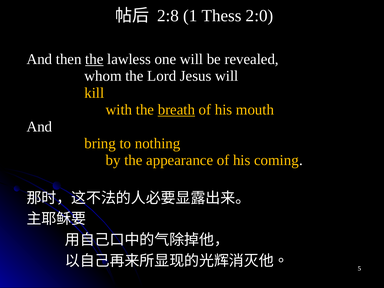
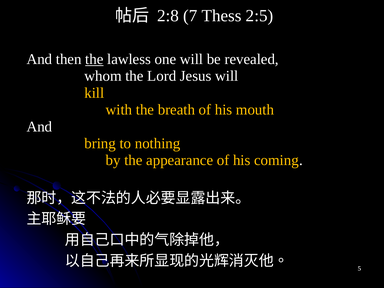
1: 1 -> 7
2:0: 2:0 -> 2:5
breath underline: present -> none
